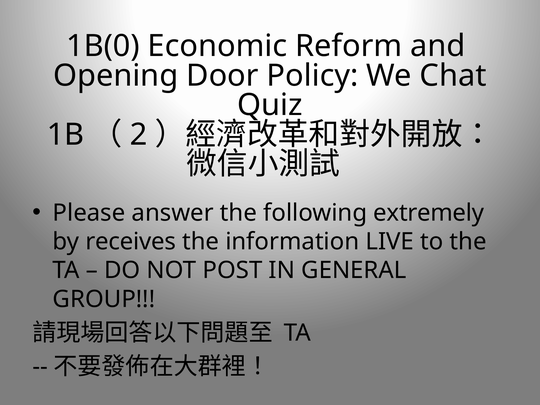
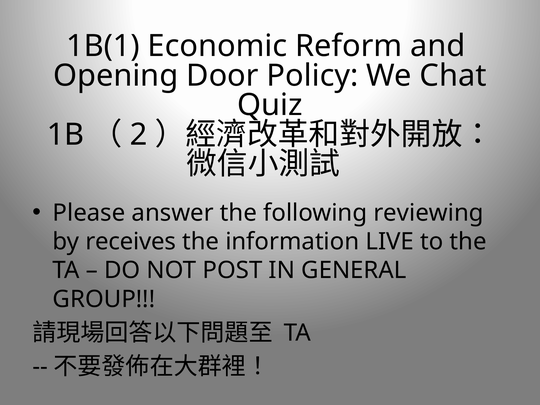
1B(0: 1B(0 -> 1B(1
extremely: extremely -> reviewing
